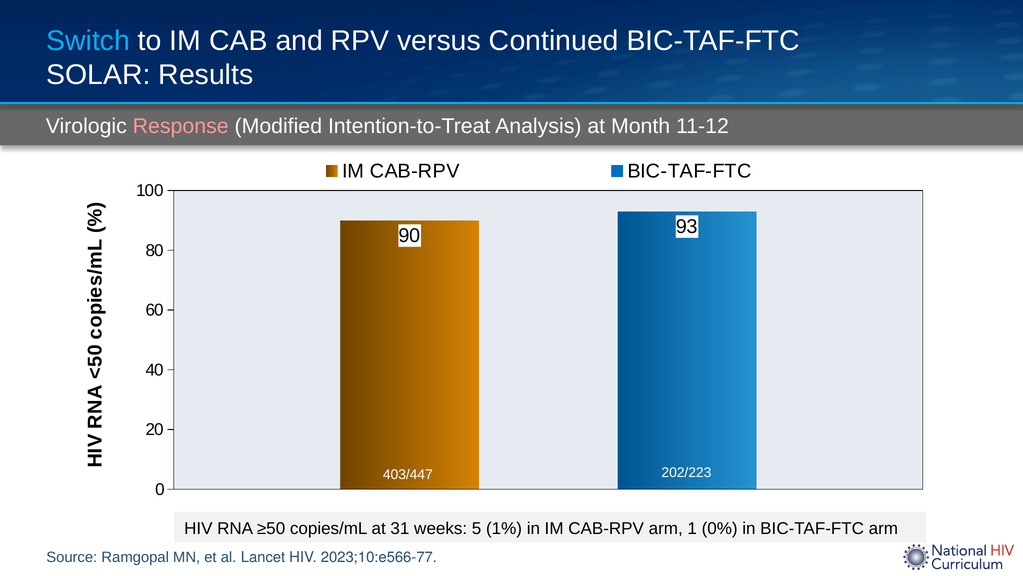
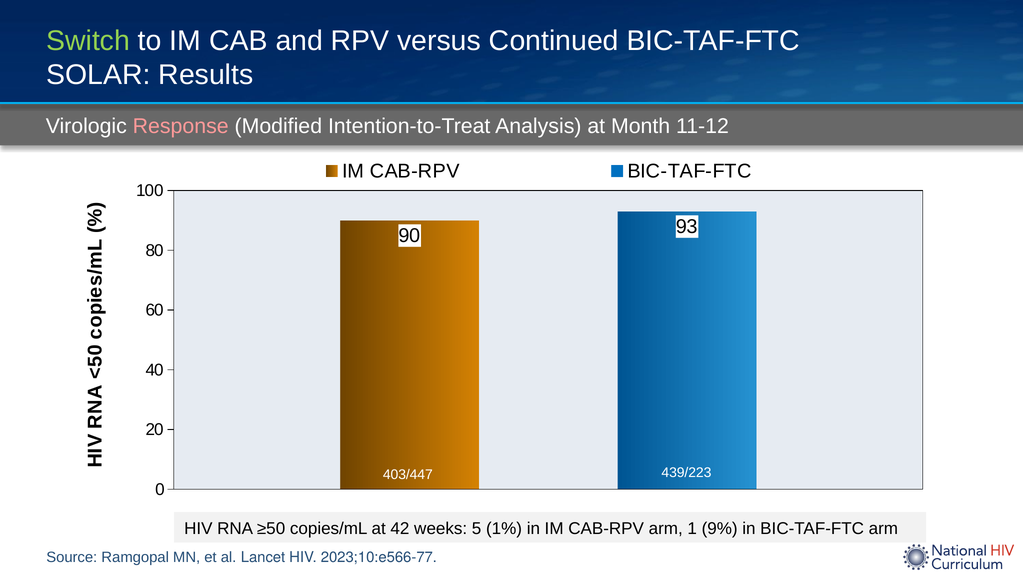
Switch colour: light blue -> light green
202/223: 202/223 -> 439/223
31: 31 -> 42
0%: 0% -> 9%
